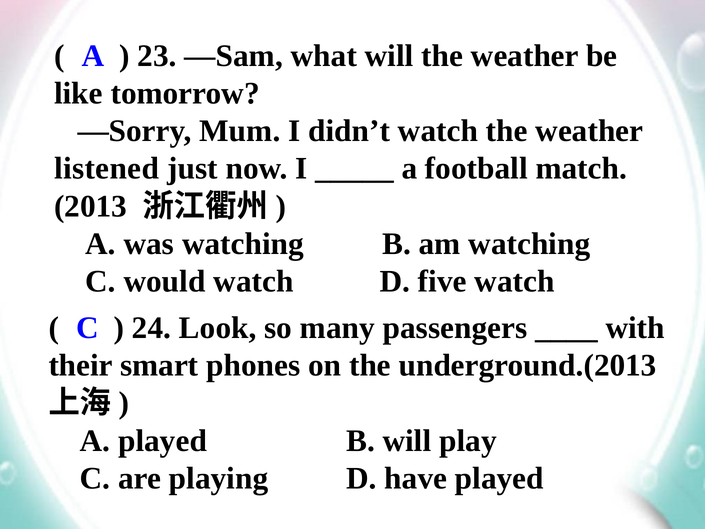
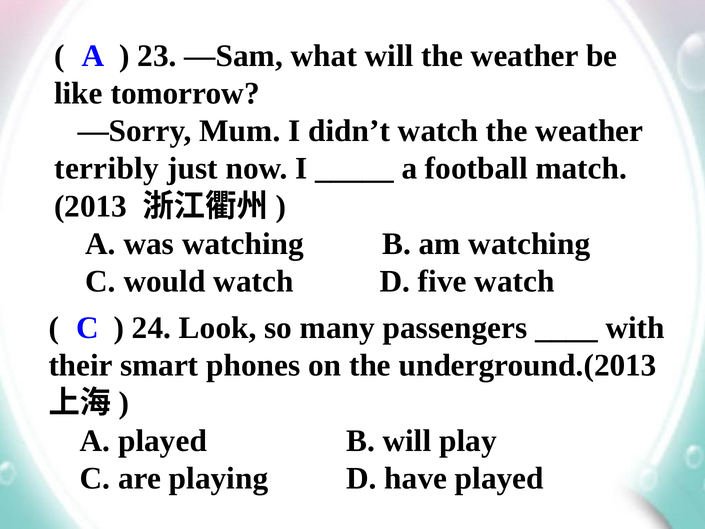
listened: listened -> terribly
